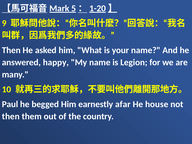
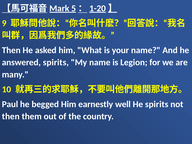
answered happy: happy -> spirits
afar: afar -> well
He house: house -> spirits
